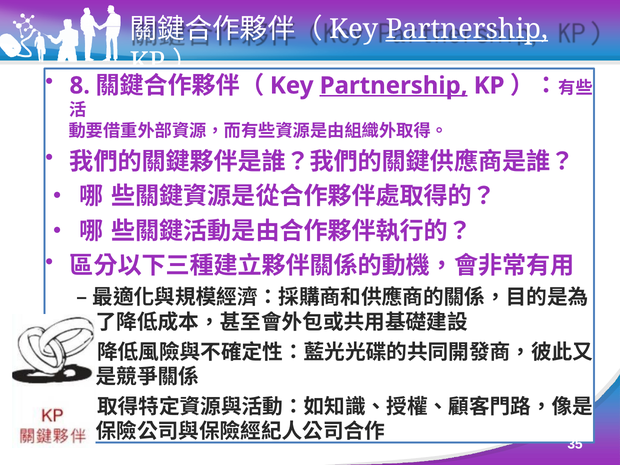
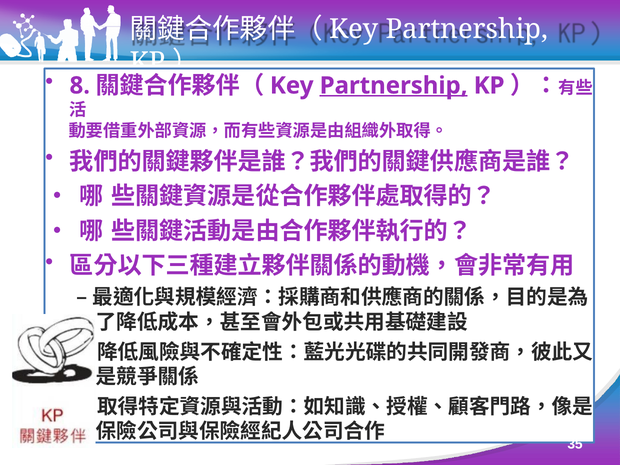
Partnership at (467, 29) underline: present -> none
